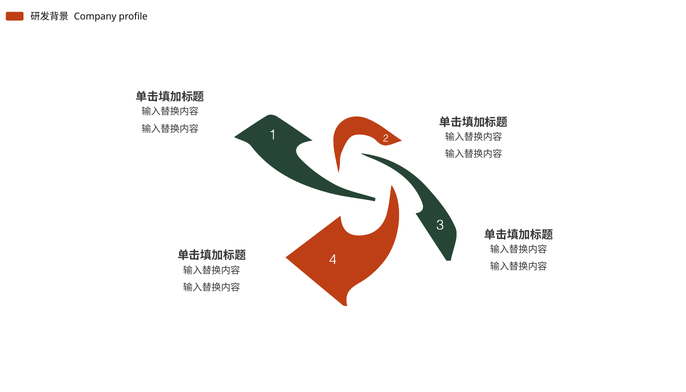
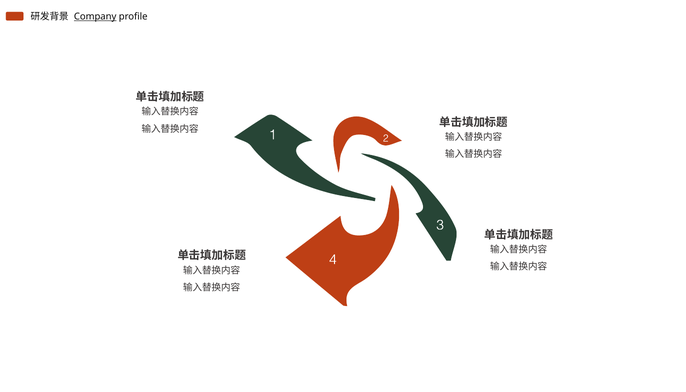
Company underline: none -> present
